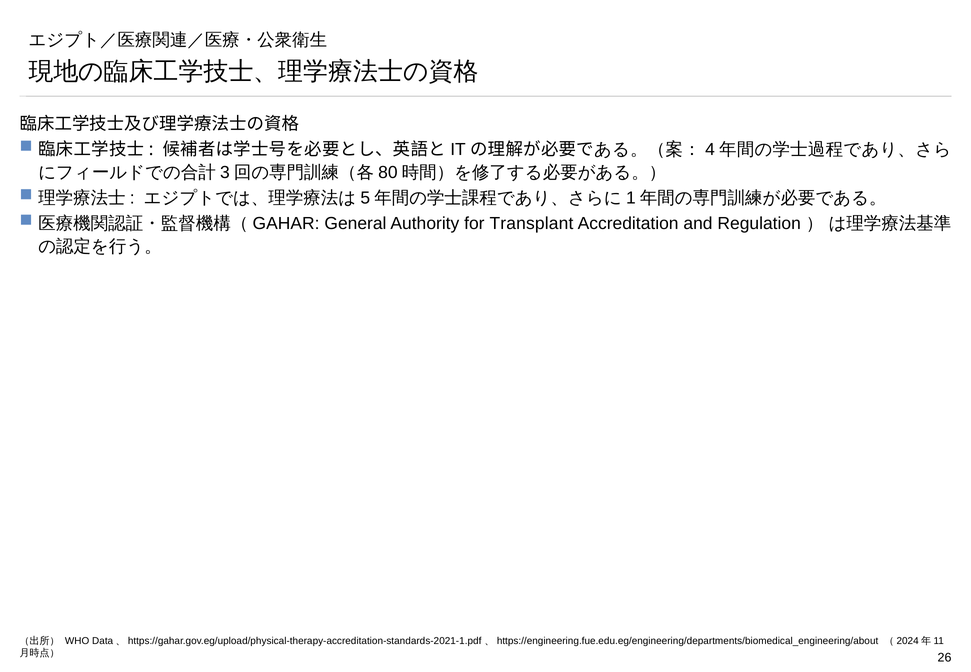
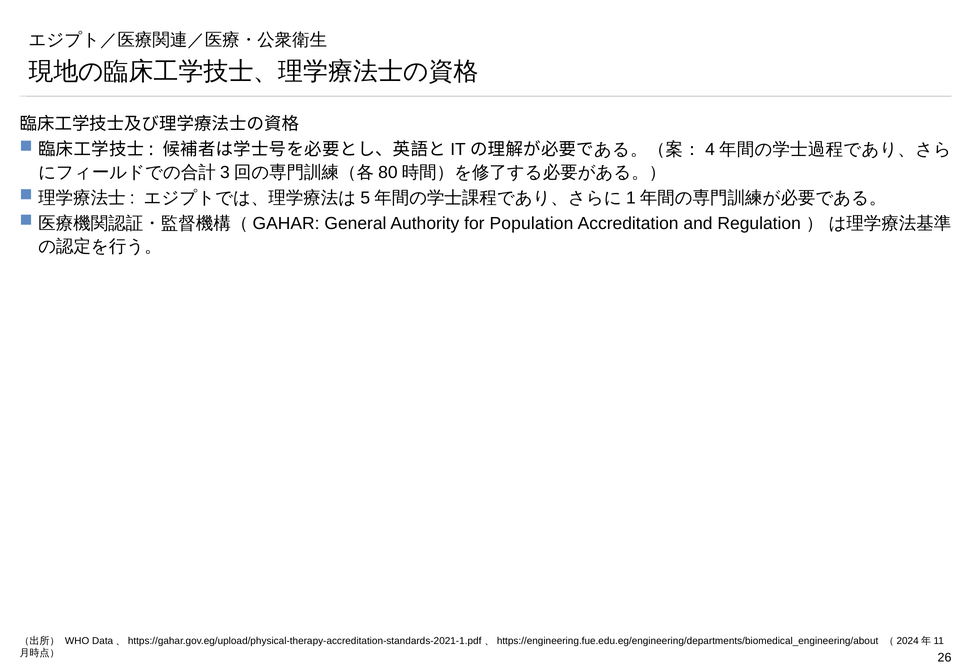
Transplant: Transplant -> Population
